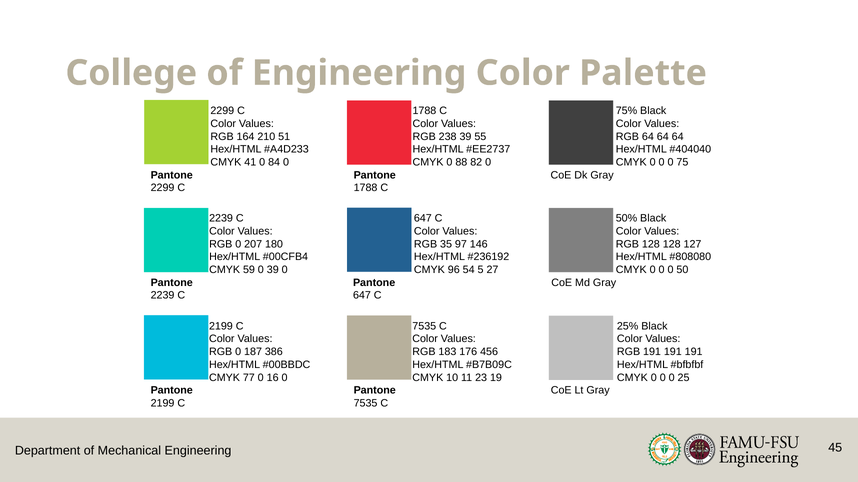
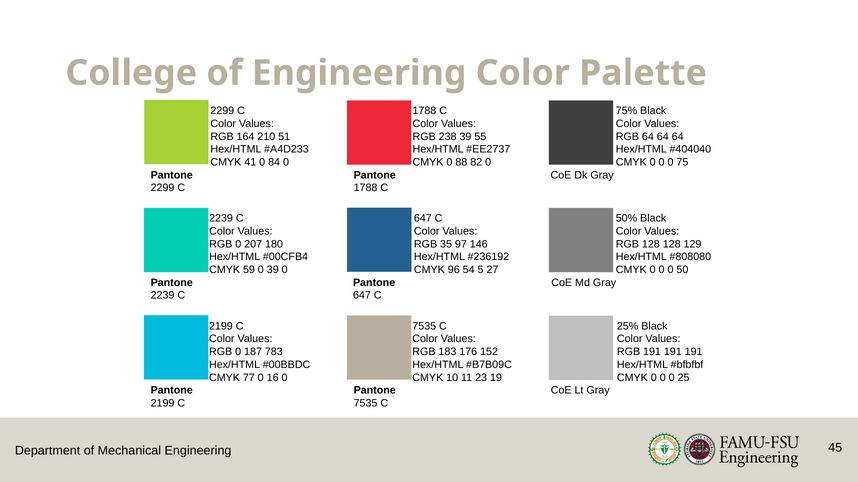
127: 127 -> 129
386: 386 -> 783
456: 456 -> 152
